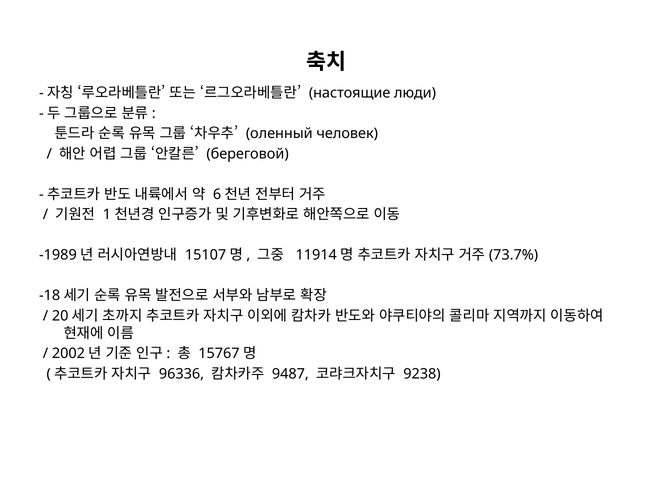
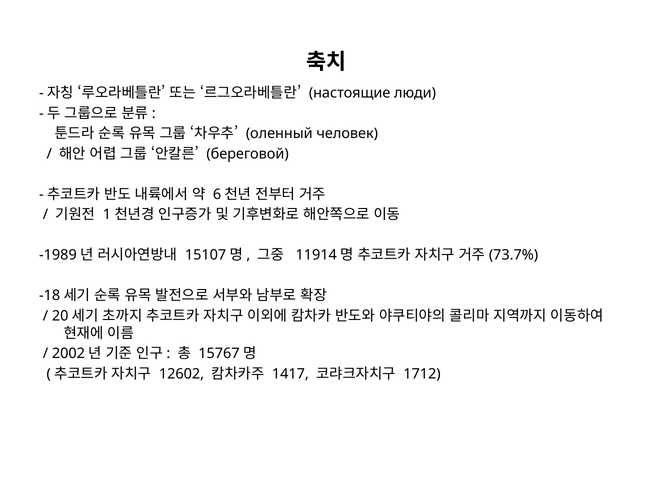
96336: 96336 -> 12602
9487: 9487 -> 1417
9238: 9238 -> 1712
